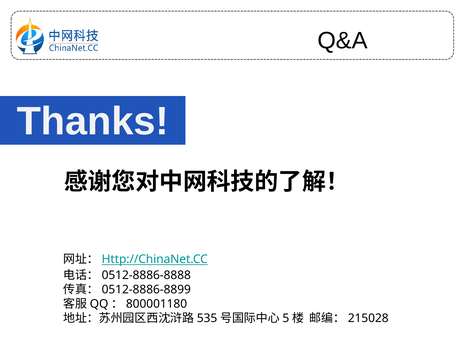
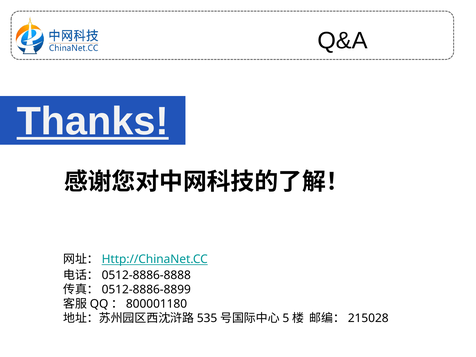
Thanks underline: none -> present
